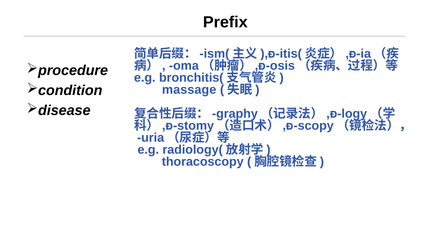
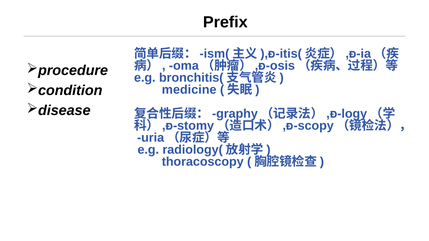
massage: massage -> medicine
